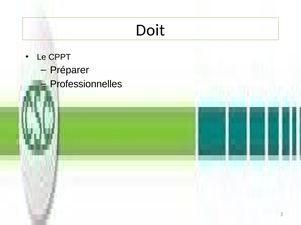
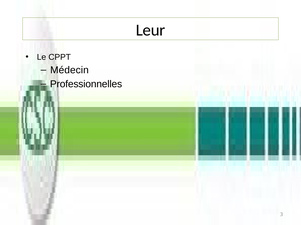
Doit: Doit -> Leur
Préparer: Préparer -> Médecin
